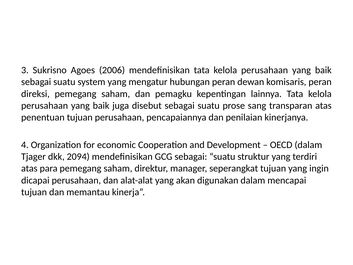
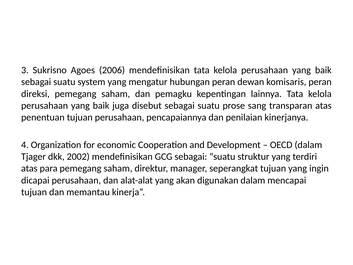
2094: 2094 -> 2002
